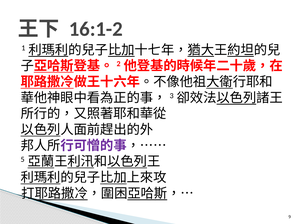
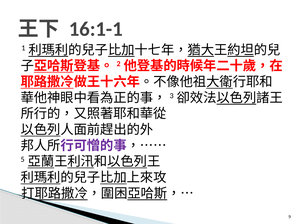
16:1-2: 16:1-2 -> 16:1-1
